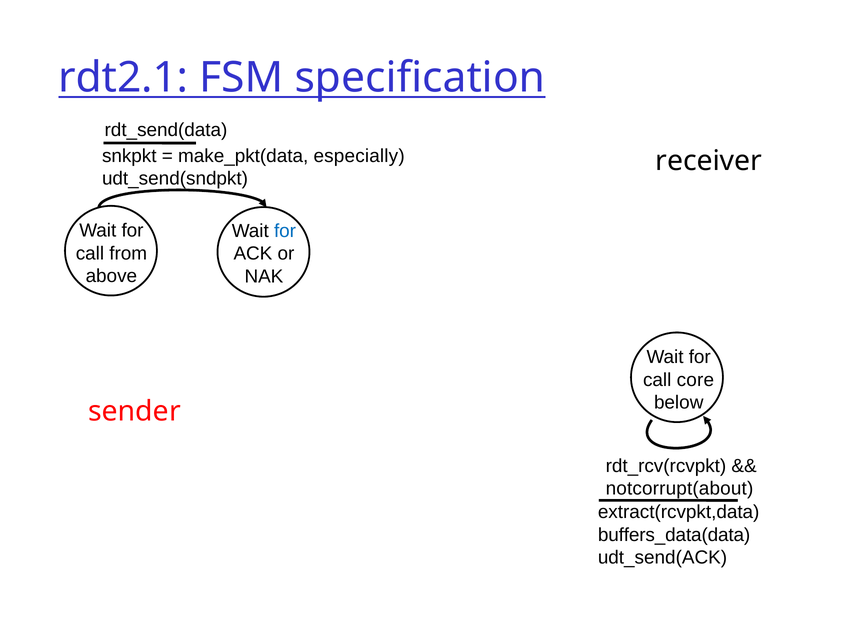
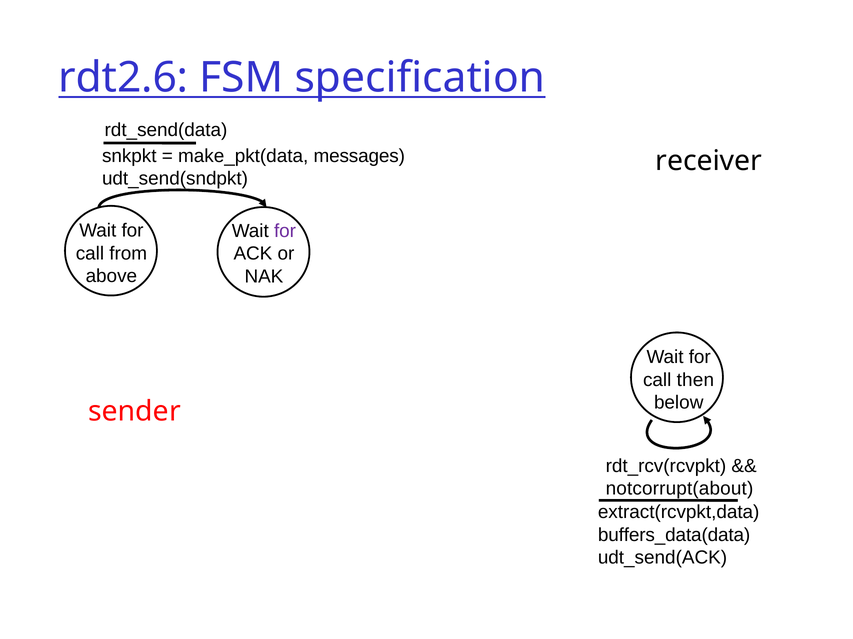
rdt2.1: rdt2.1 -> rdt2.6
especially: especially -> messages
for at (285, 231) colour: blue -> purple
core: core -> then
